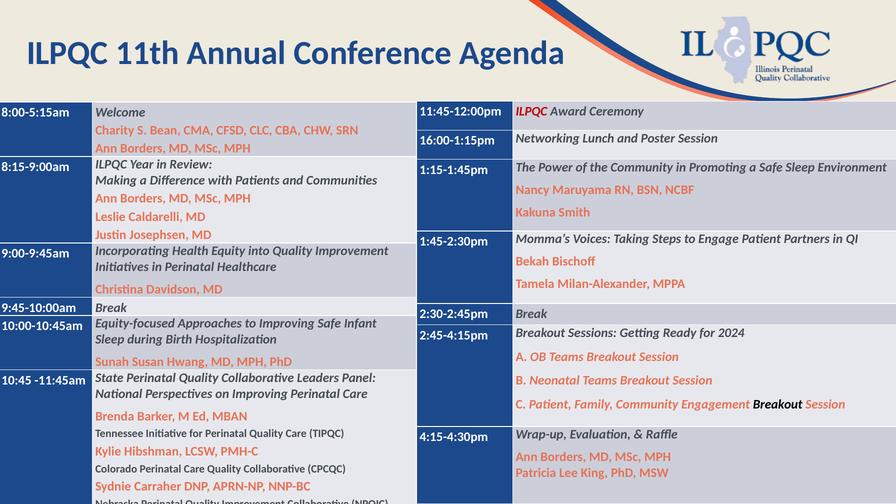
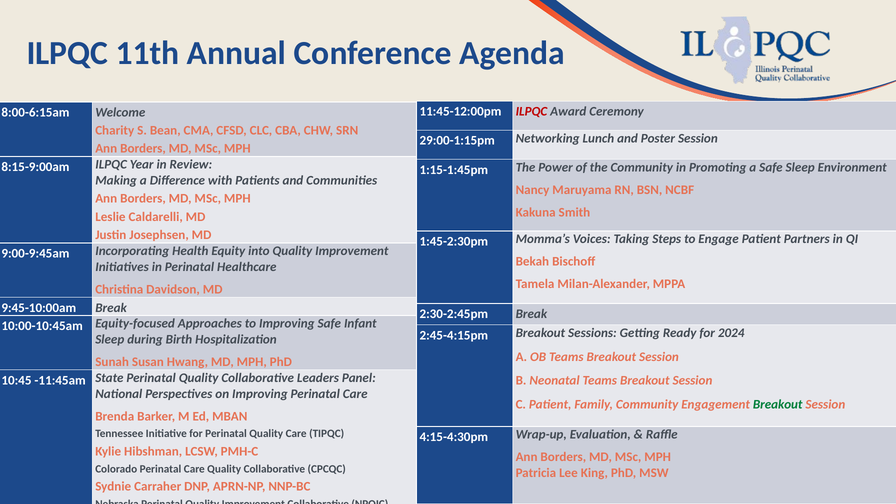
8:00-5:15am: 8:00-5:15am -> 8:00-6:15am
16:00-1:15pm: 16:00-1:15pm -> 29:00-1:15pm
Breakout at (778, 404) colour: black -> green
